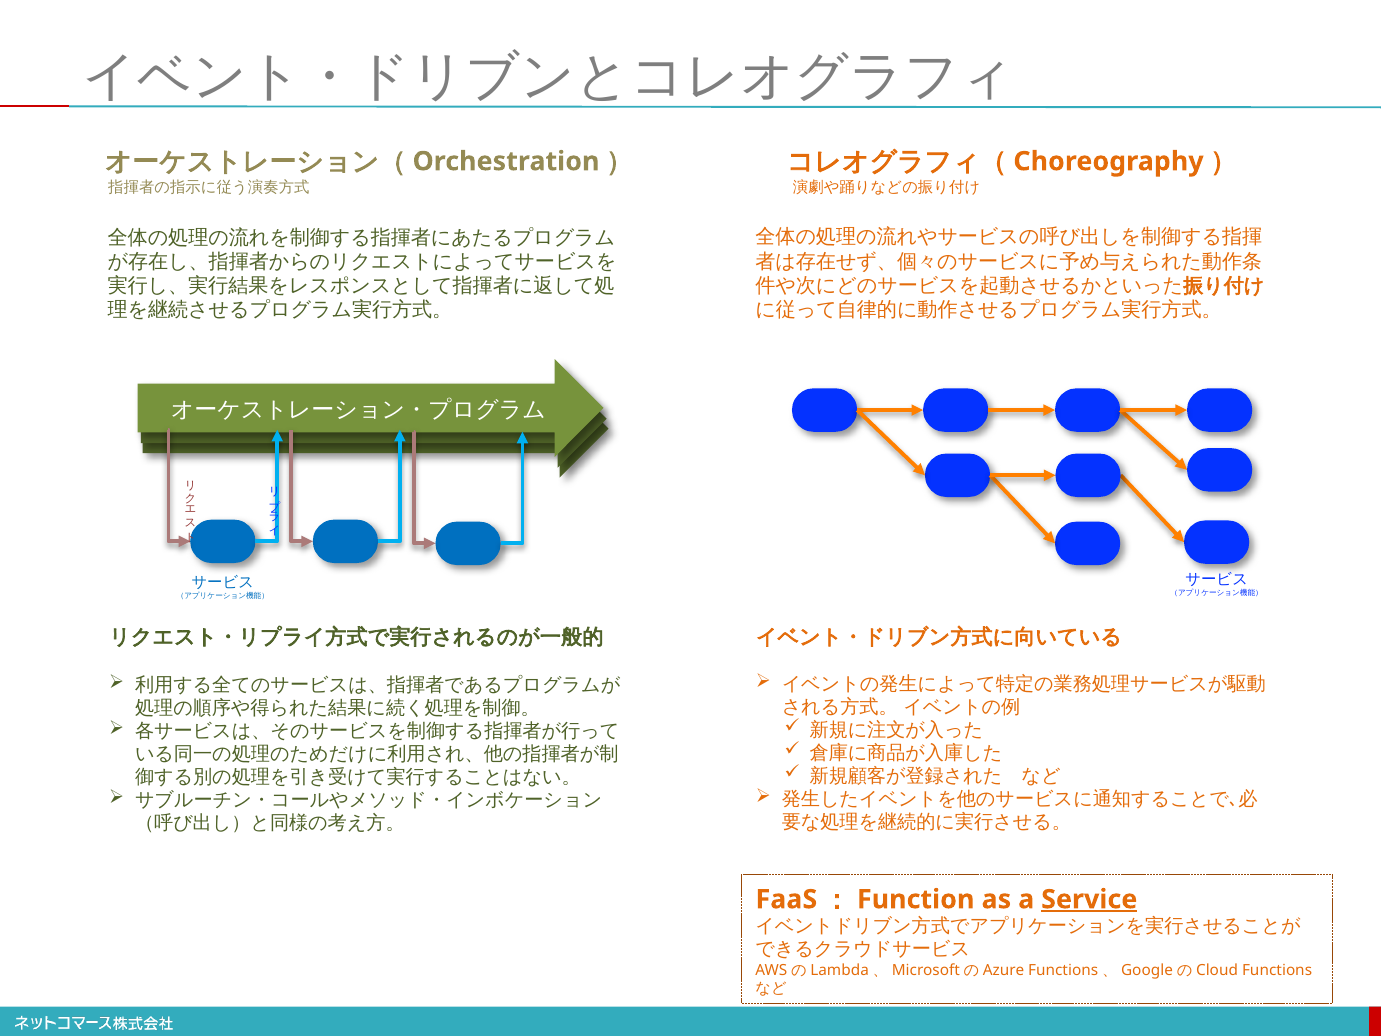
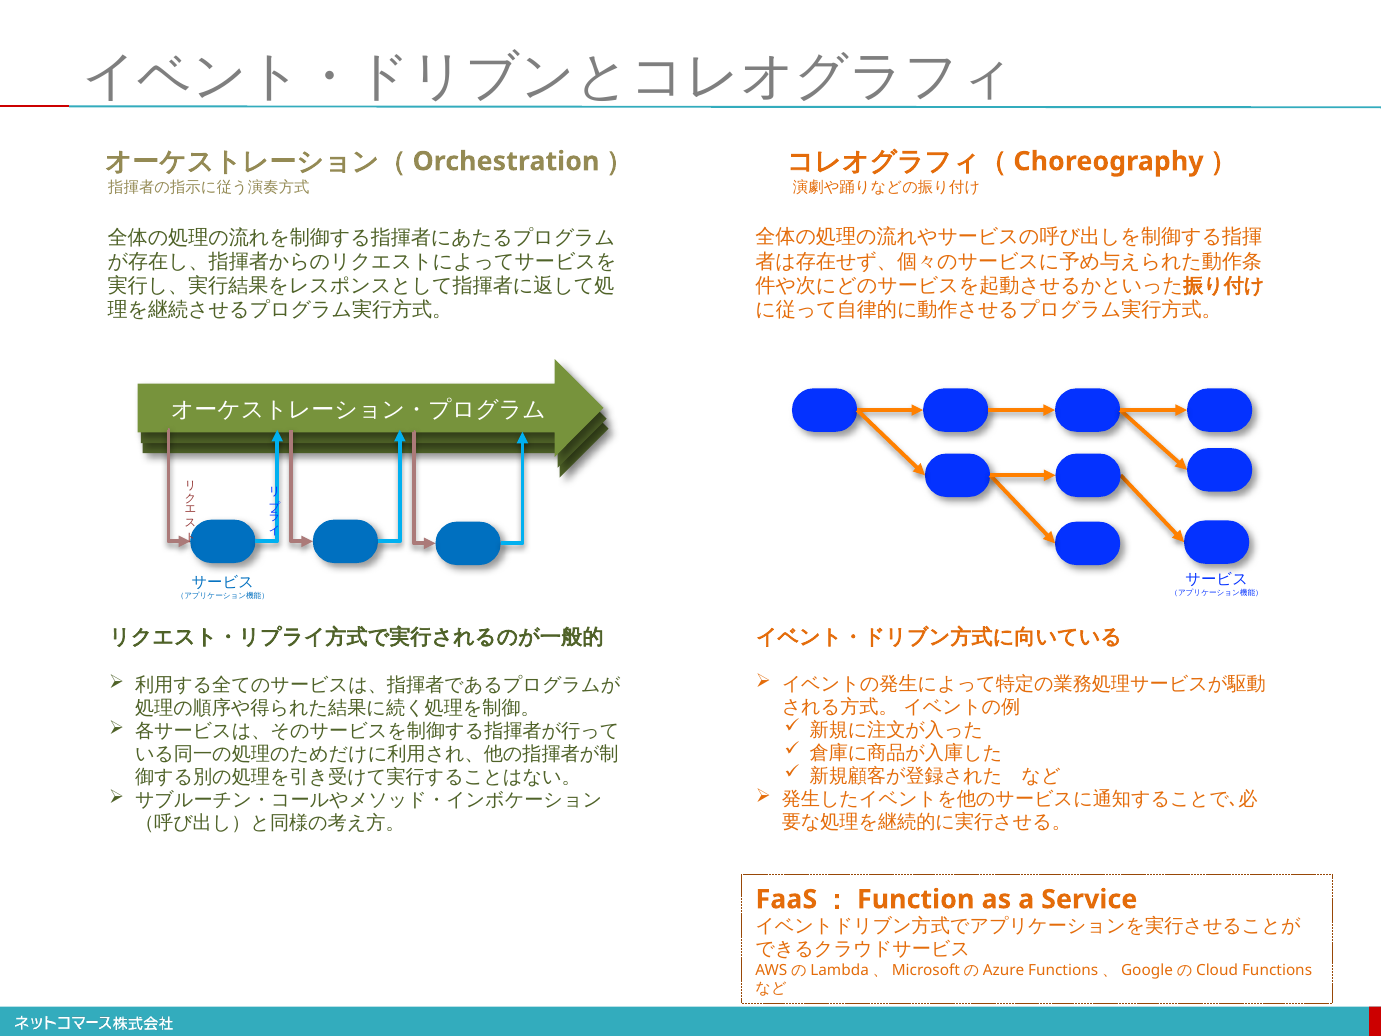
Service underline: present -> none
